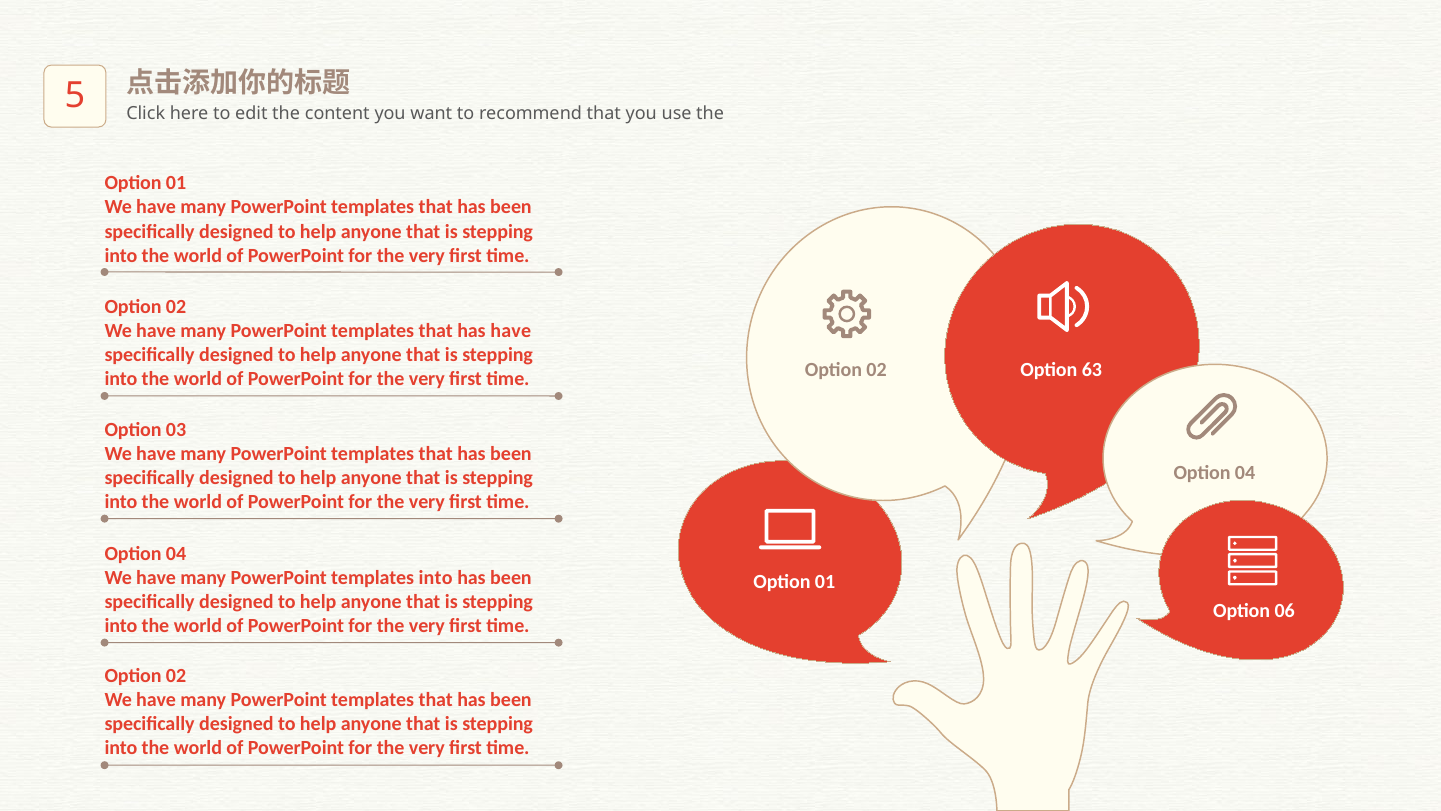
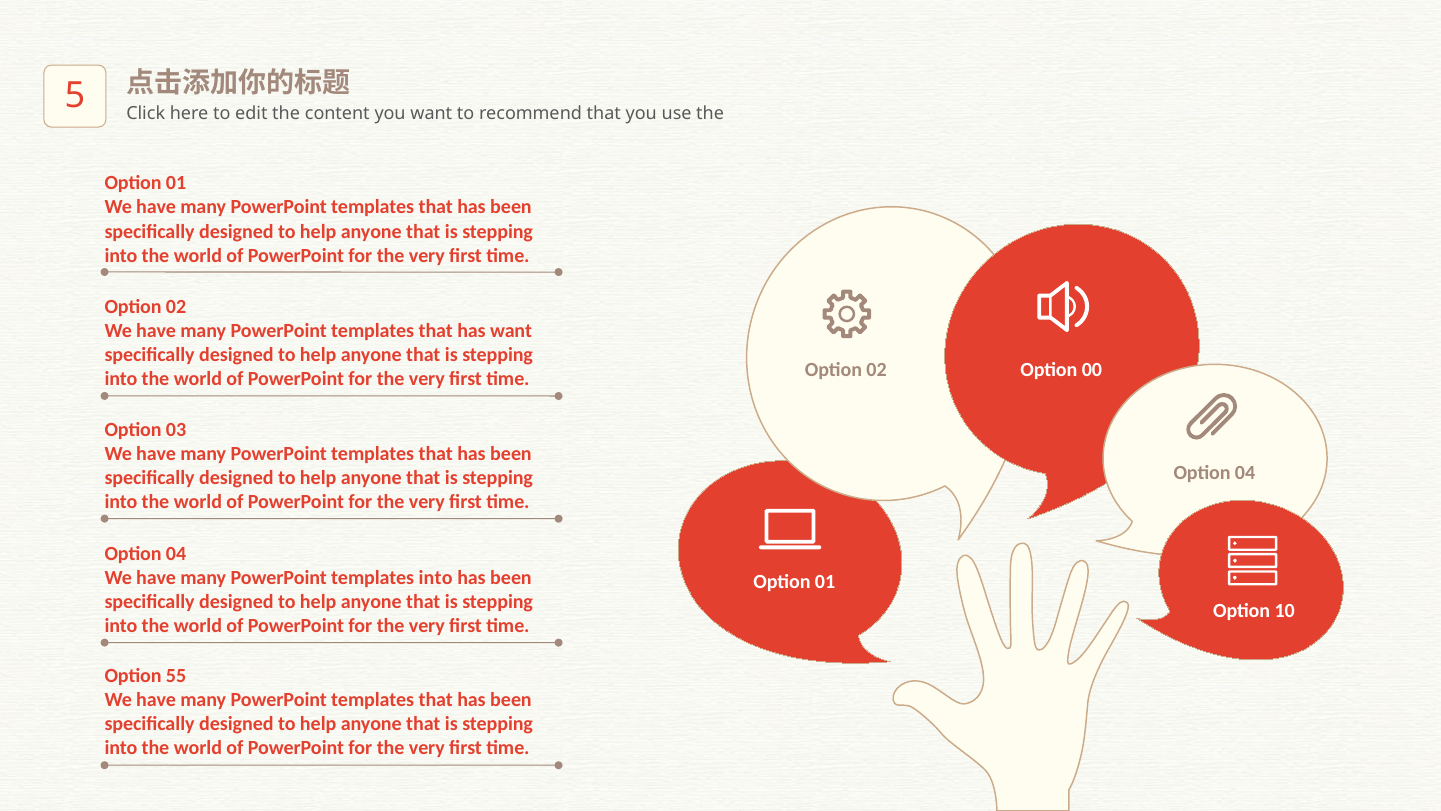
has have: have -> want
63: 63 -> 00
06: 06 -> 10
02 at (176, 675): 02 -> 55
